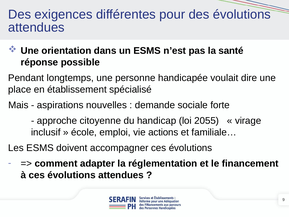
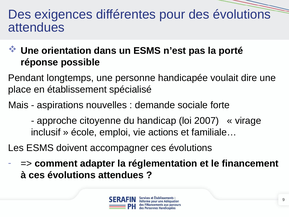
santé: santé -> porté
2055: 2055 -> 2007
